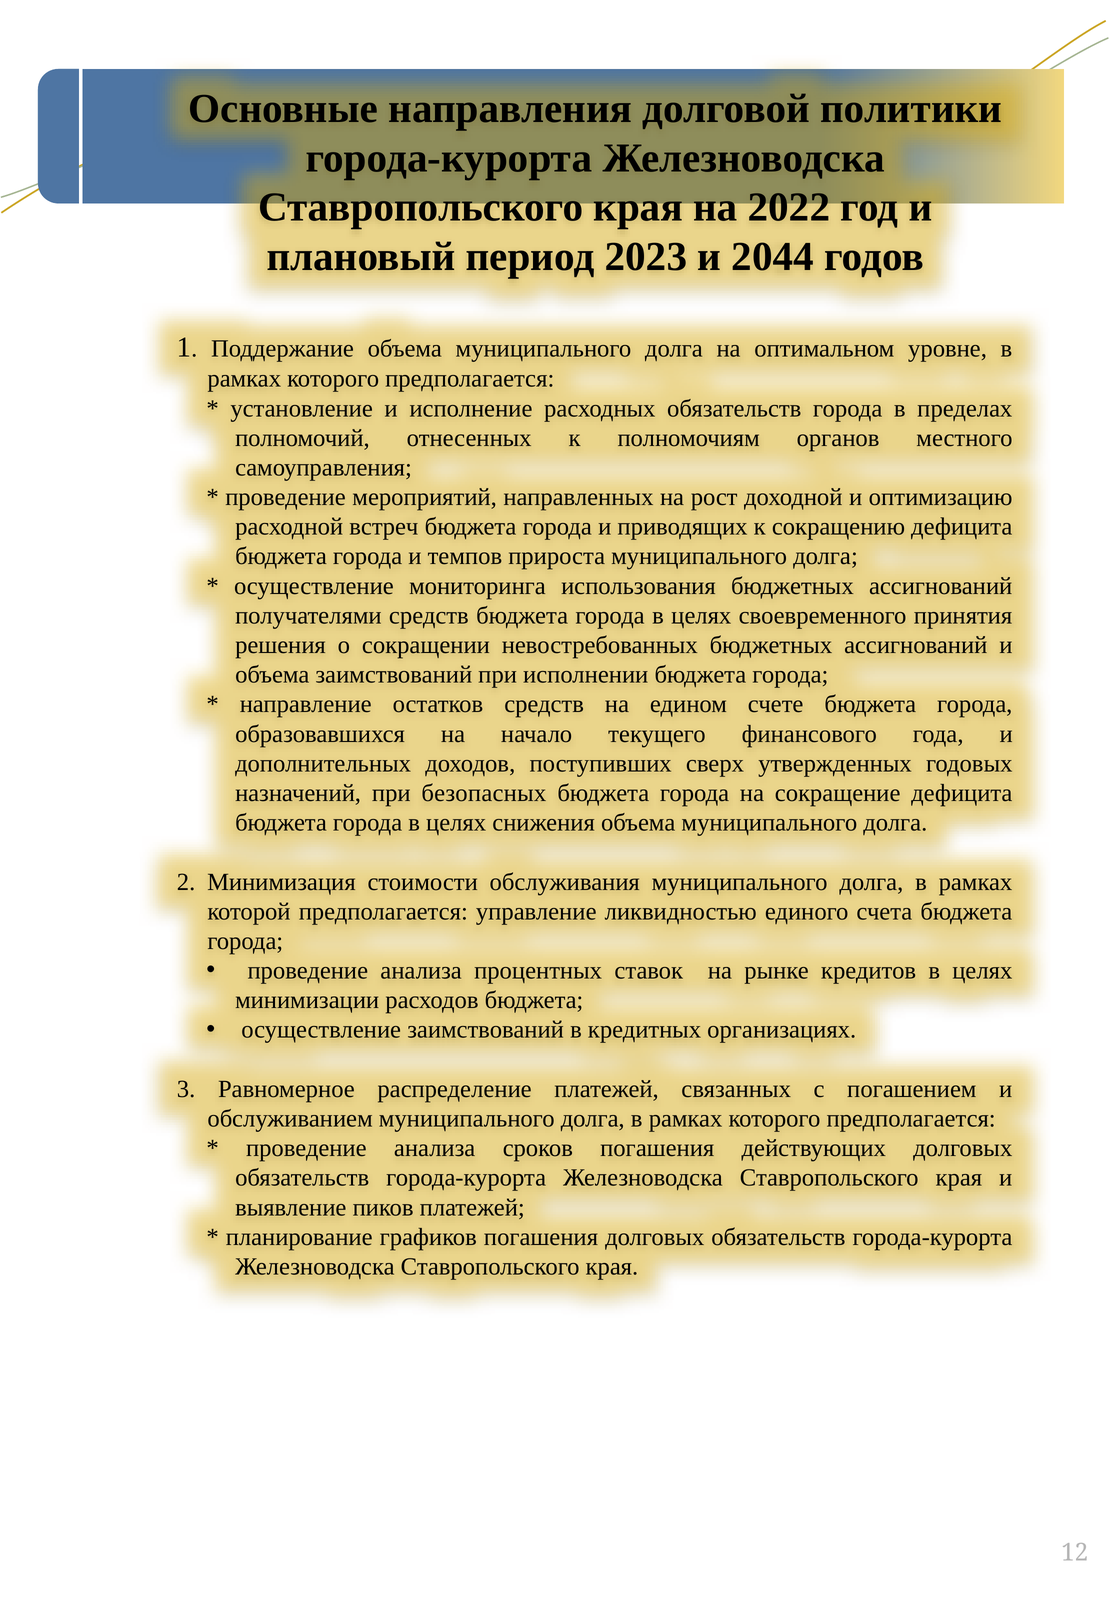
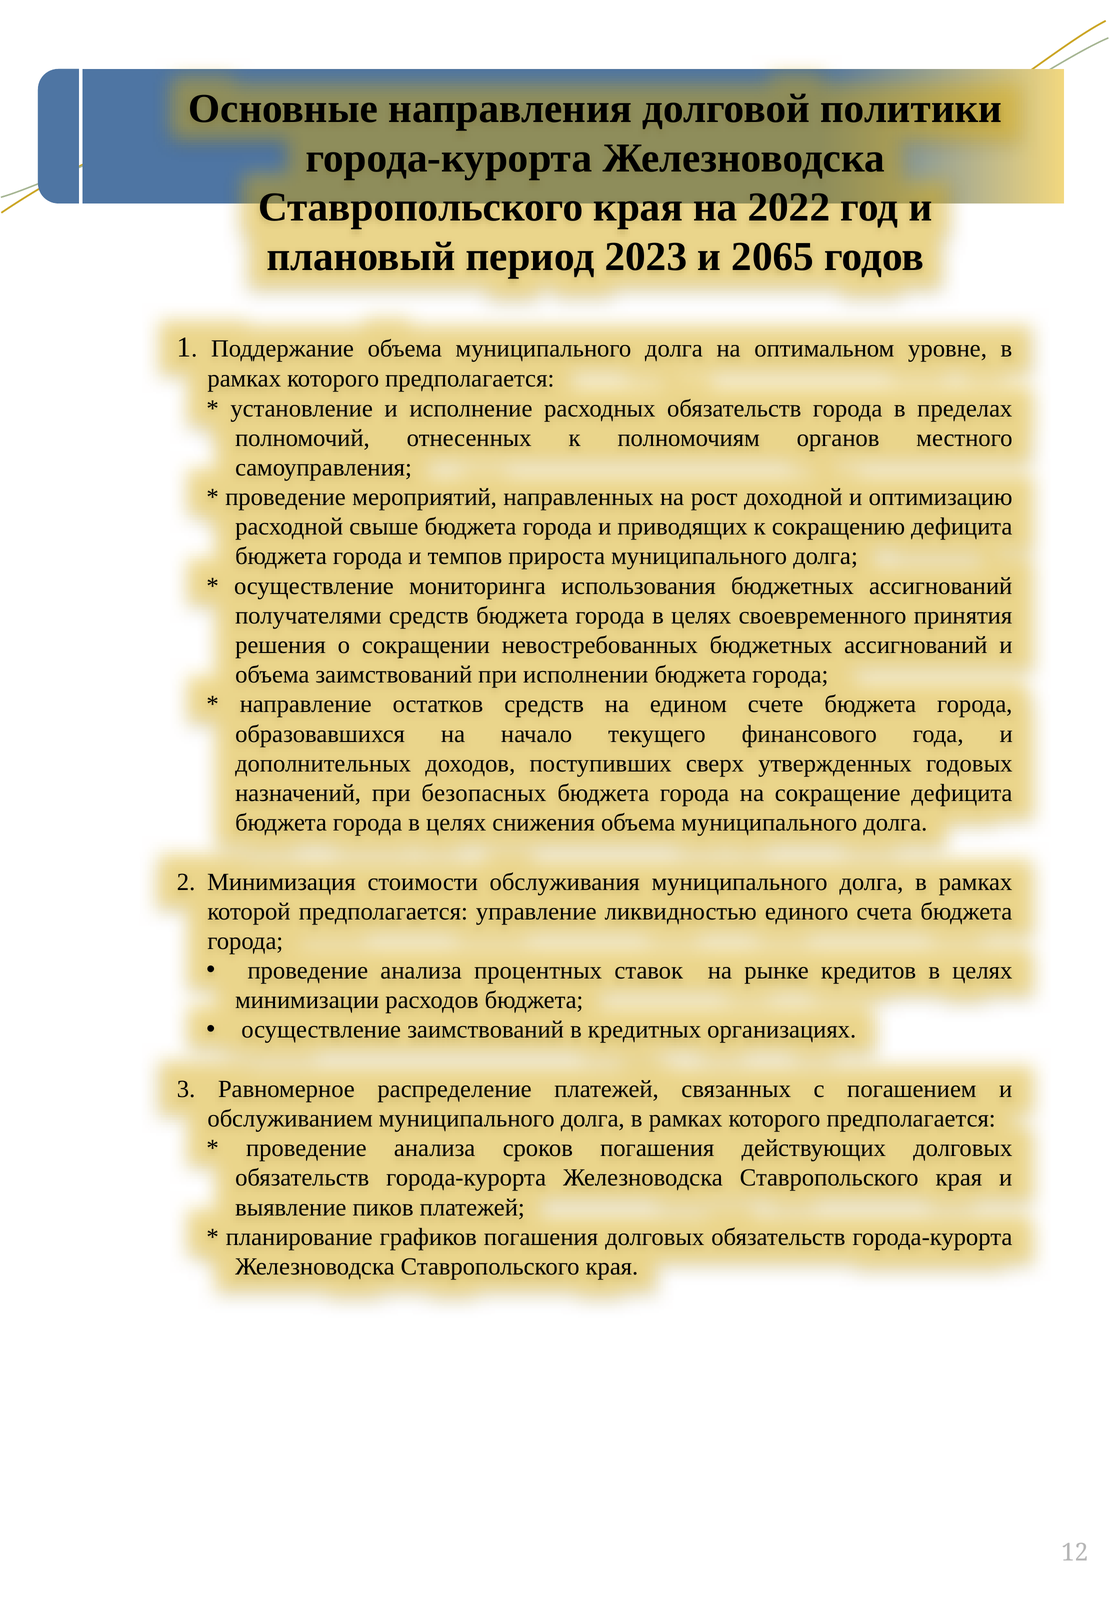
2044: 2044 -> 2065
встреч: встреч -> свыше
